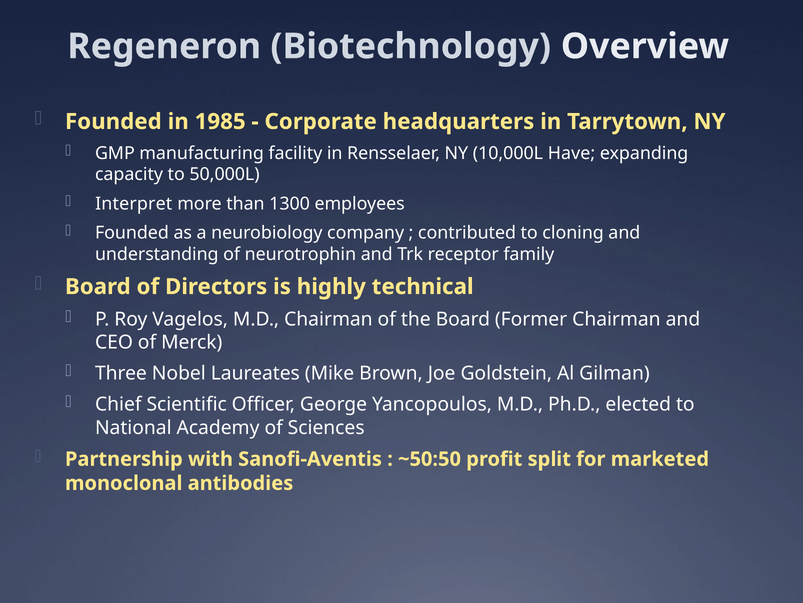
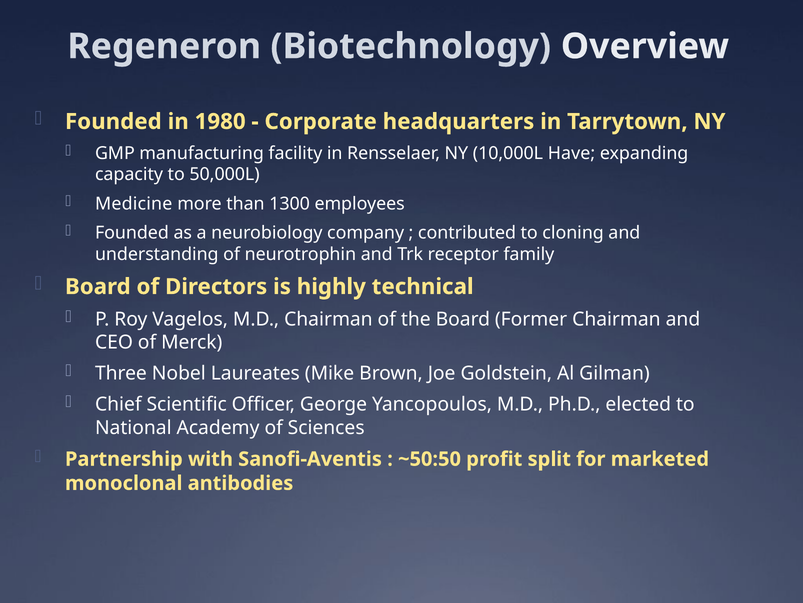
1985: 1985 -> 1980
Interpret: Interpret -> Medicine
